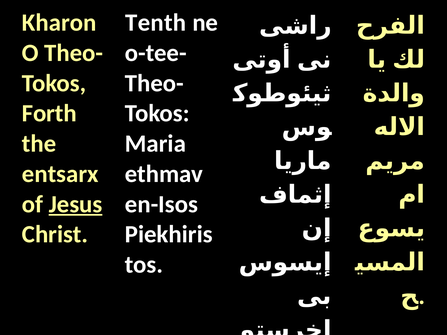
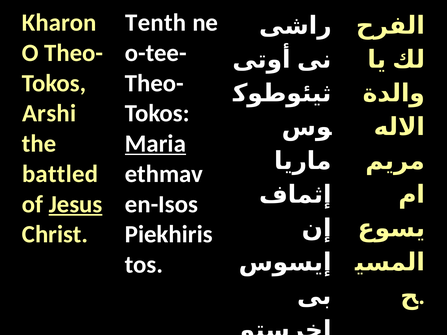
Forth: Forth -> Arshi
Maria underline: none -> present
entsarx: entsarx -> battled
